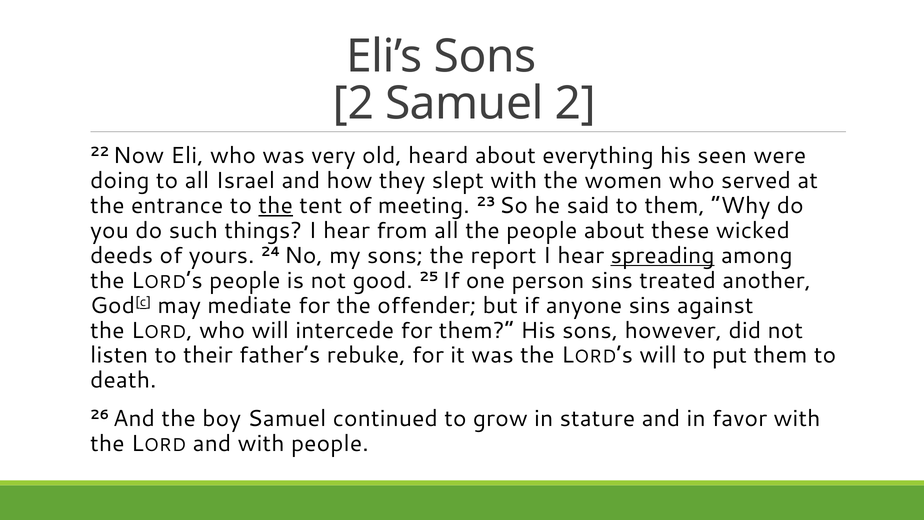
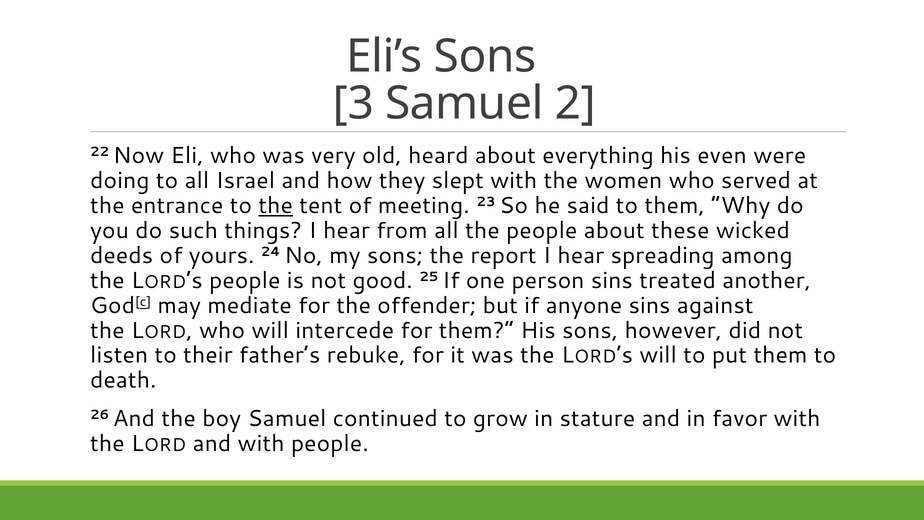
2 at (354, 104): 2 -> 3
seen: seen -> even
spreading underline: present -> none
